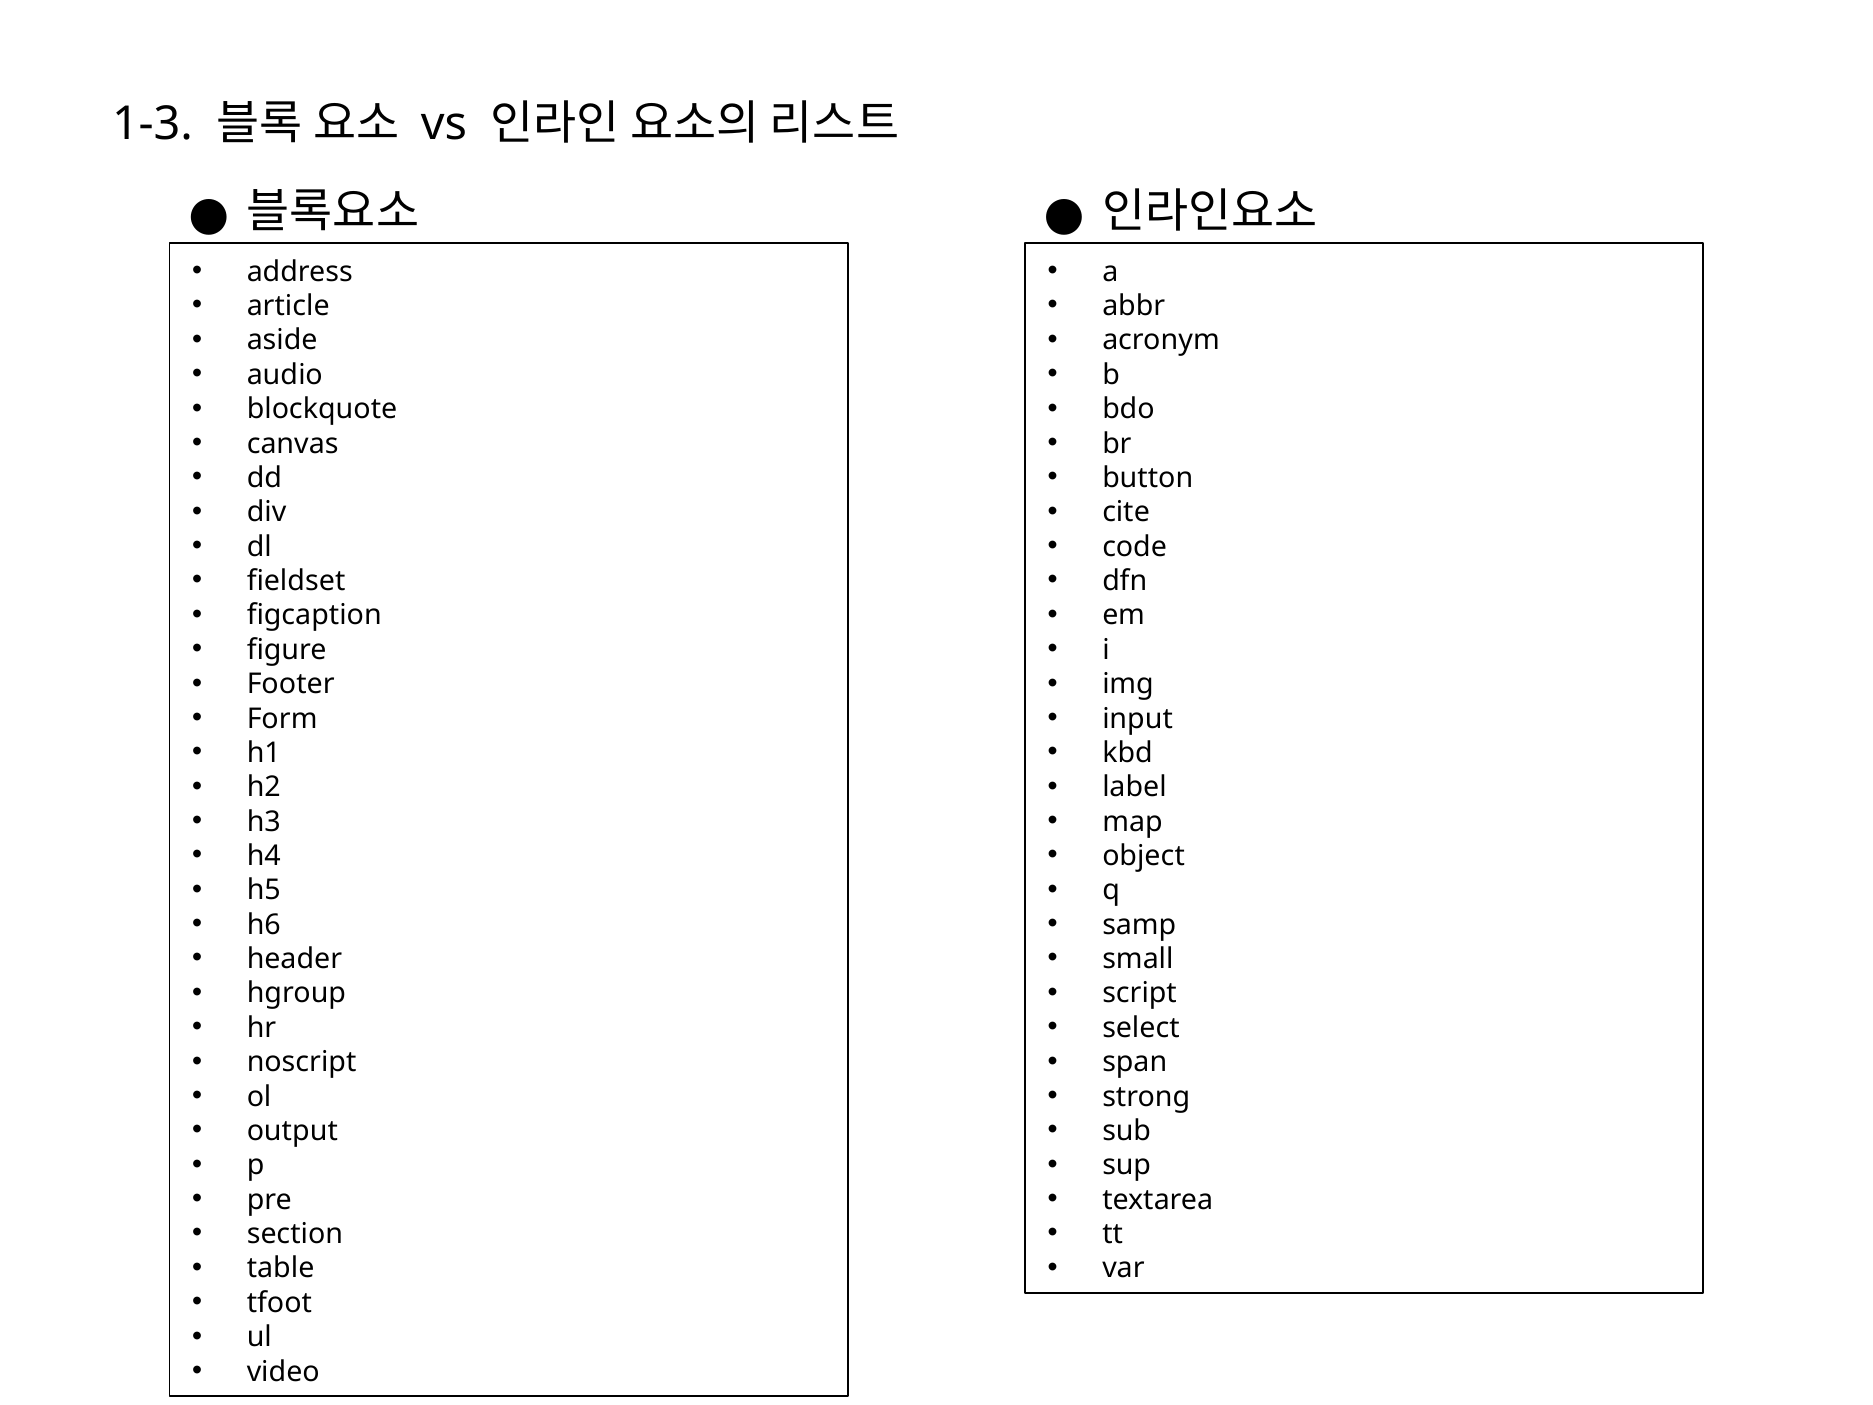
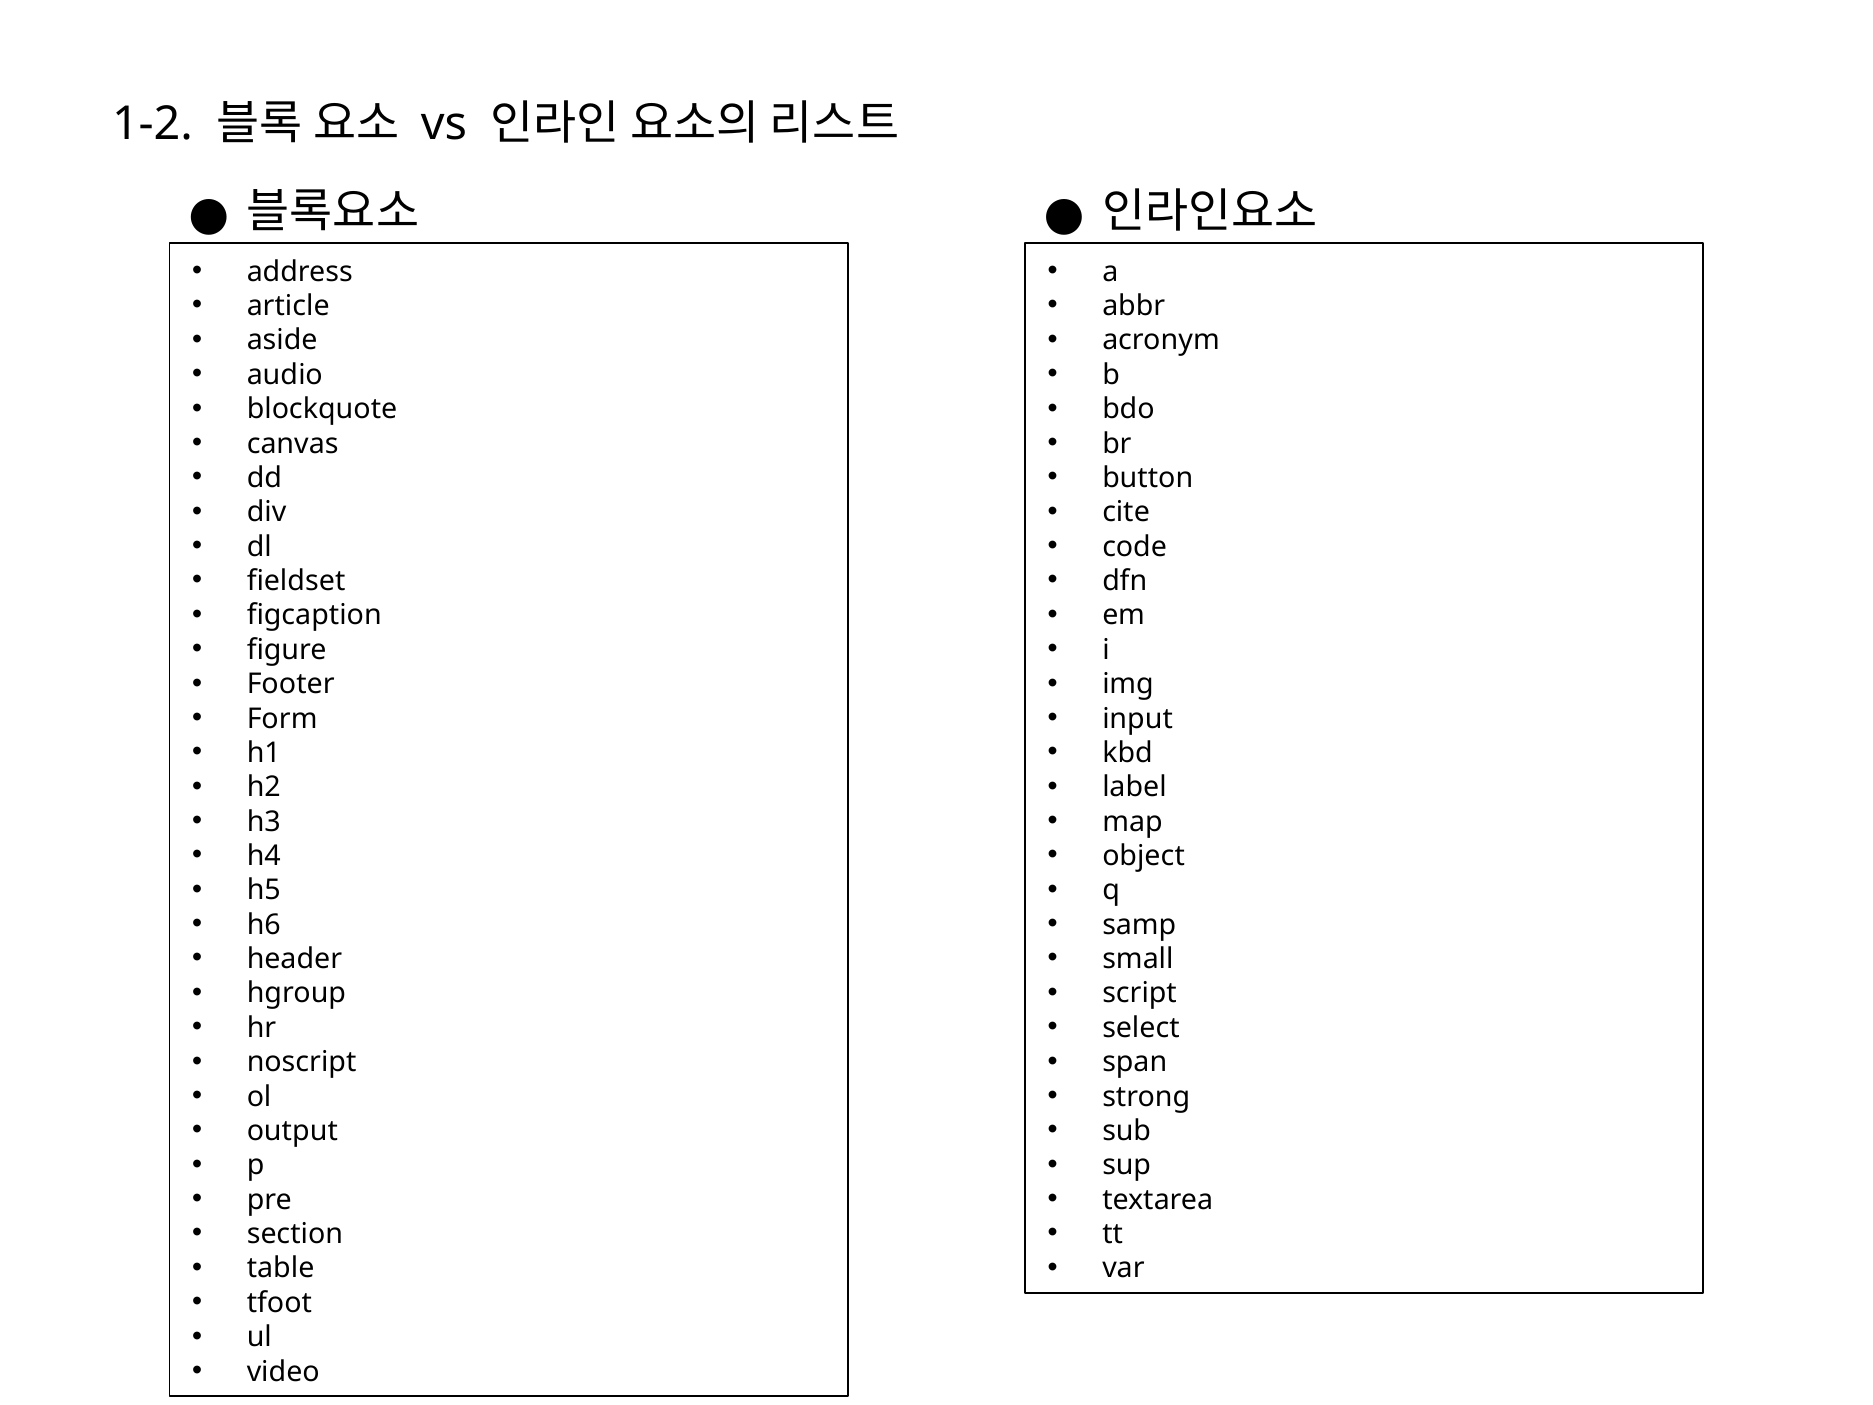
1-3: 1-3 -> 1-2
